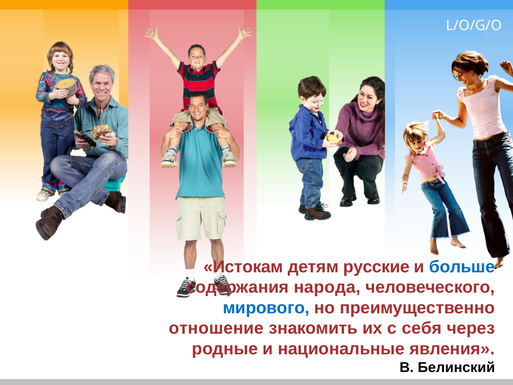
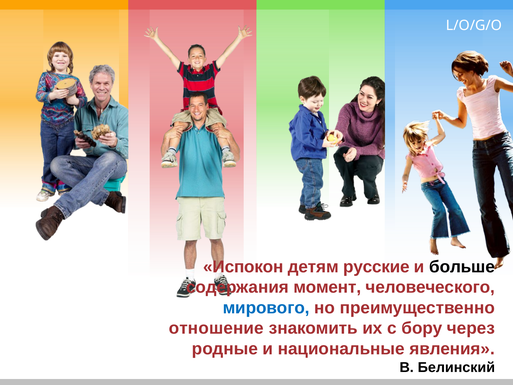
Истокам: Истокам -> Испокон
больше colour: blue -> black
народа: народа -> момент
себя: себя -> бору
